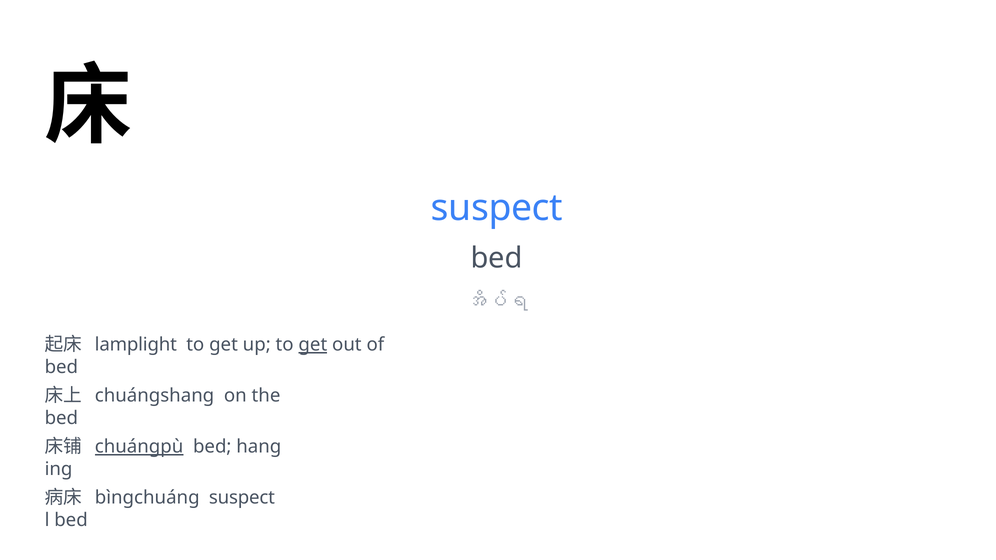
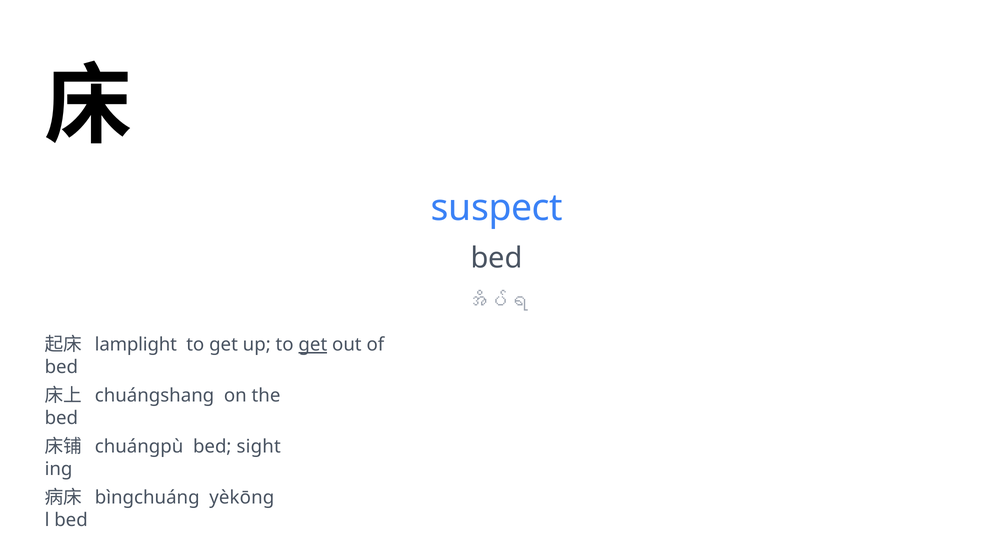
chuángpù underline: present -> none
hang: hang -> sight
bìngchuáng suspect: suspect -> yèkōng
